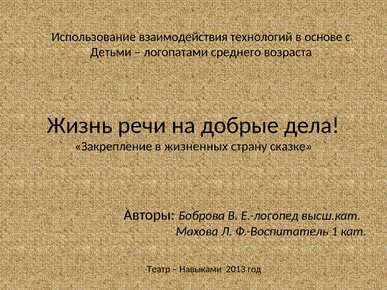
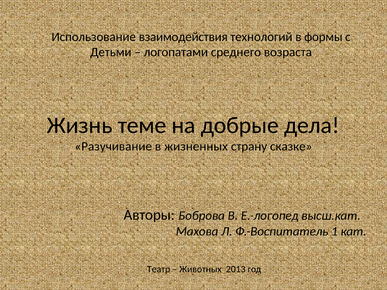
основе: основе -> формы
речи: речи -> теме
Закрепление: Закрепление -> Разучивание
Навыками: Навыками -> Животных
